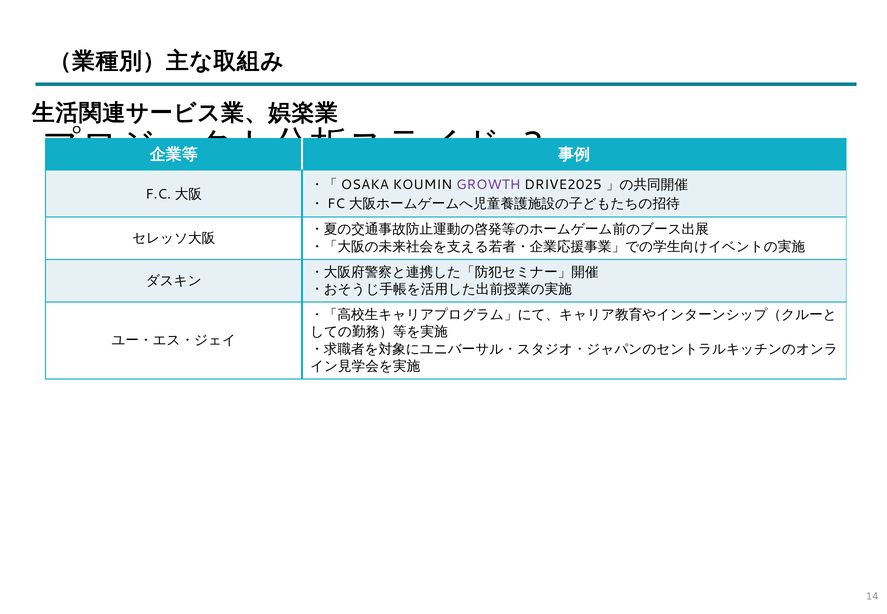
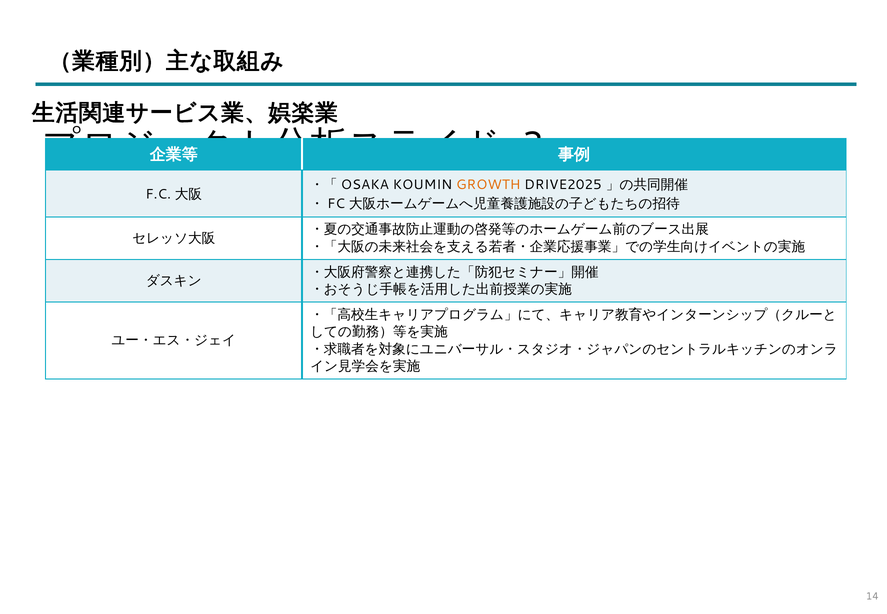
GROWTH colour: purple -> orange
